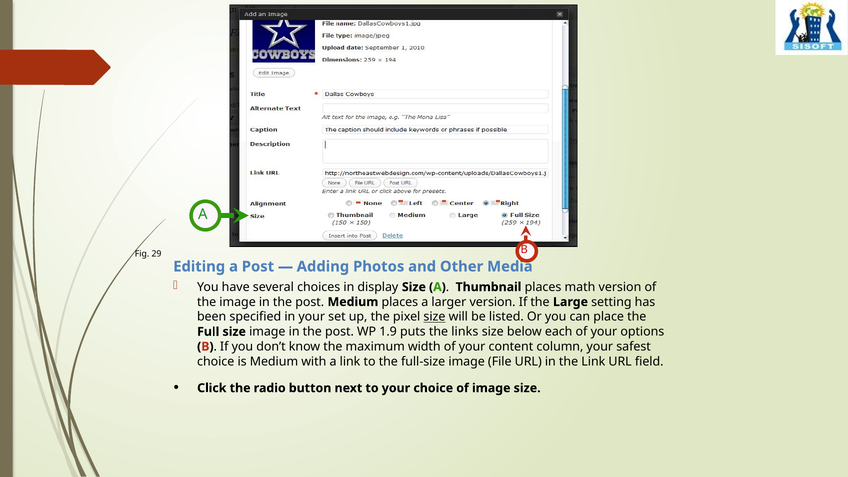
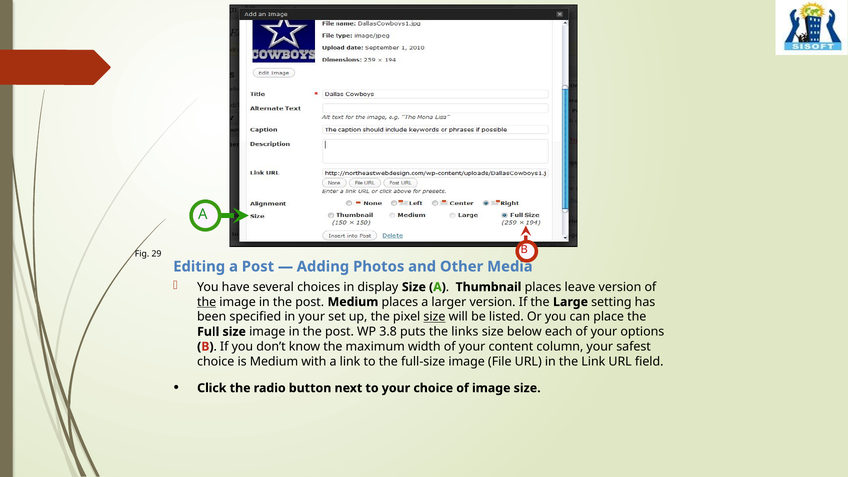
math: math -> leave
the at (207, 302) underline: none -> present
1.9: 1.9 -> 3.8
